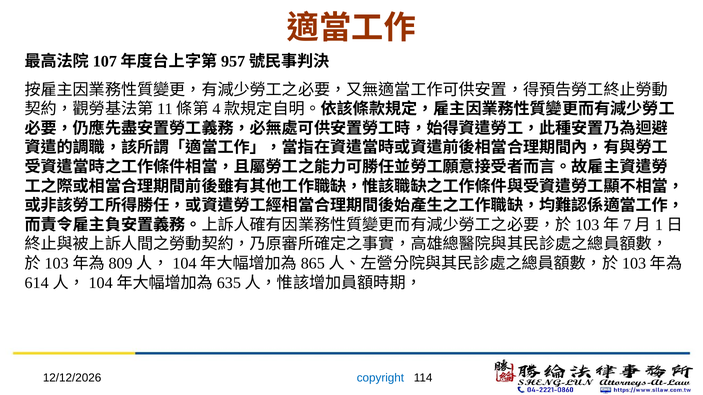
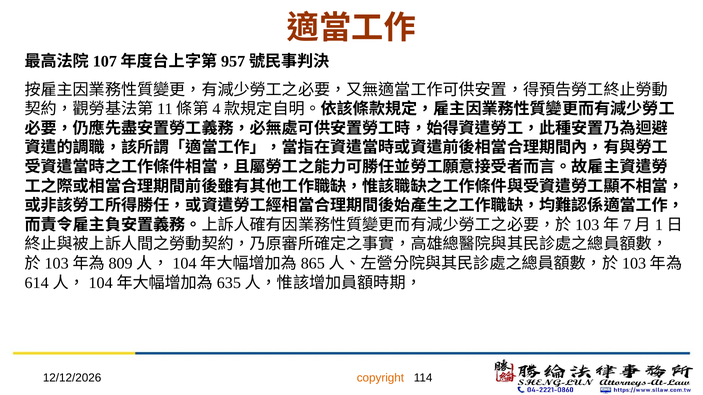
copyright colour: blue -> orange
